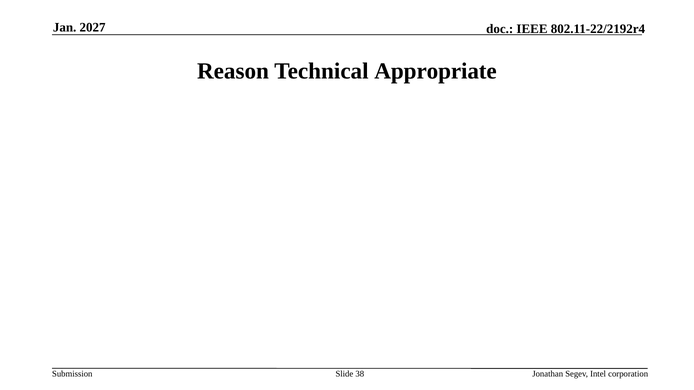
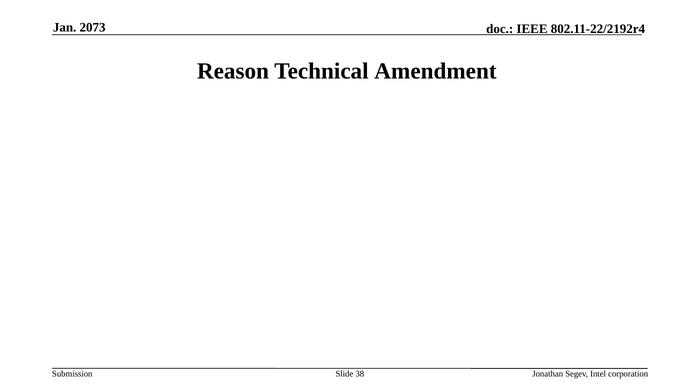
2027: 2027 -> 2073
Appropriate: Appropriate -> Amendment
